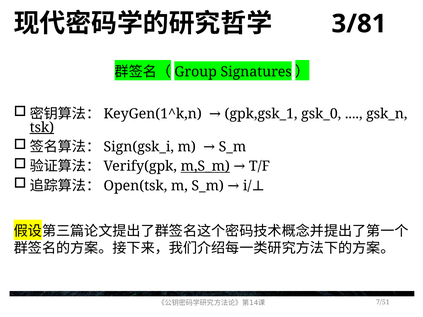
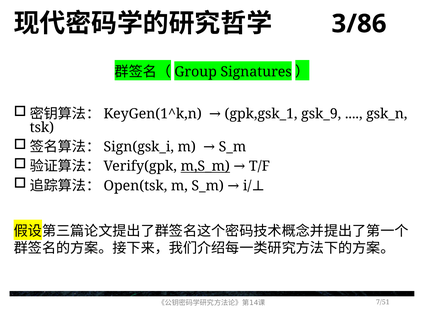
3/81: 3/81 -> 3/86
gsk_0: gsk_0 -> gsk_9
tsk underline: present -> none
